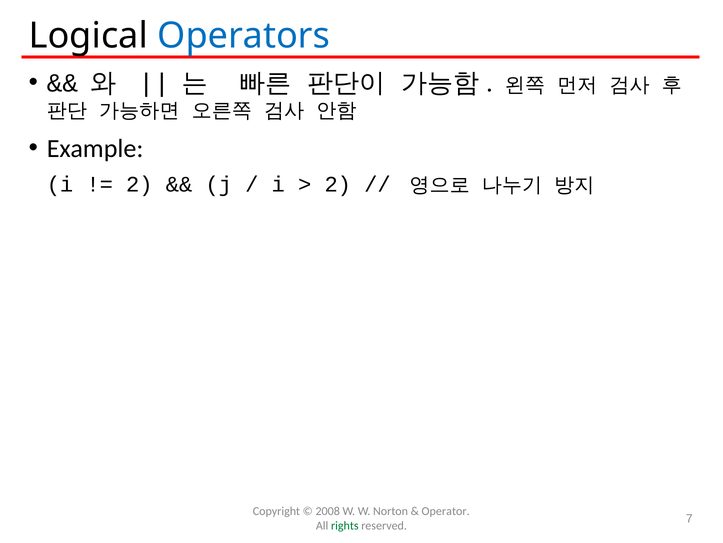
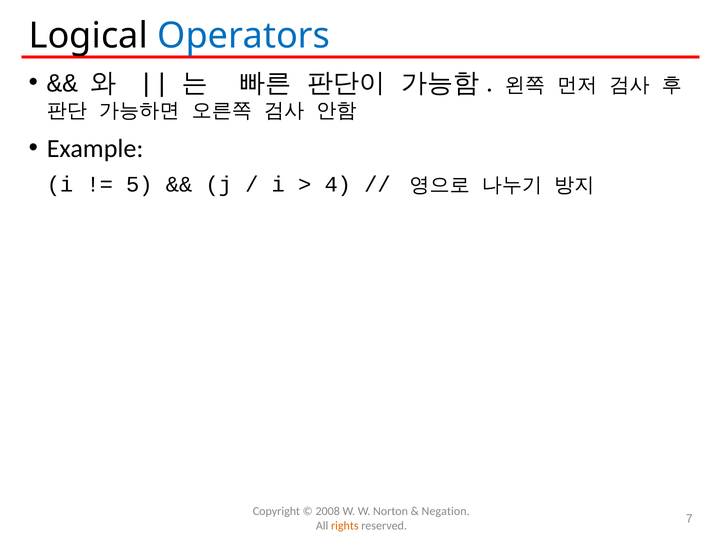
2 at (139, 184): 2 -> 5
2 at (338, 184): 2 -> 4
Operator: Operator -> Negation
rights colour: green -> orange
